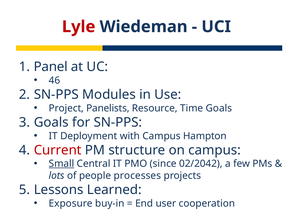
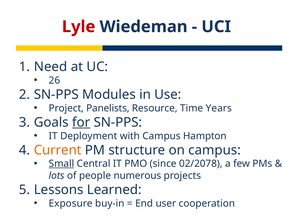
Panel: Panel -> Need
46: 46 -> 26
Time Goals: Goals -> Years
for underline: none -> present
Current colour: red -> orange
02/2042: 02/2042 -> 02/2078
processes: processes -> numerous
